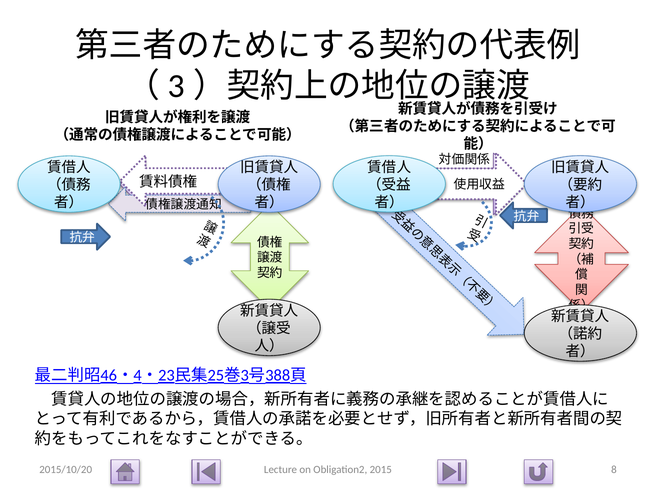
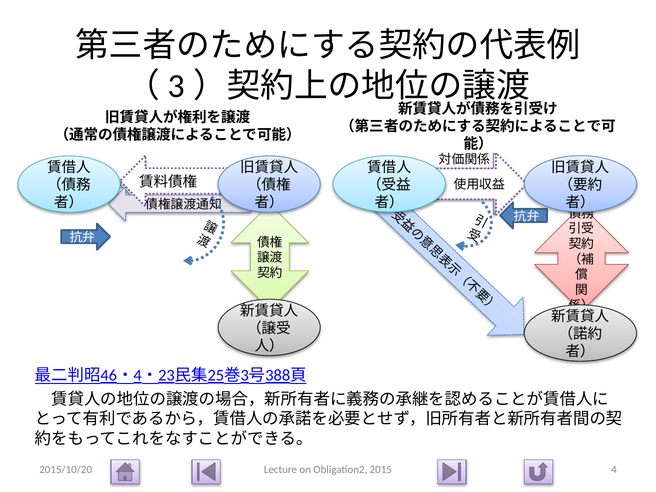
8: 8 -> 4
